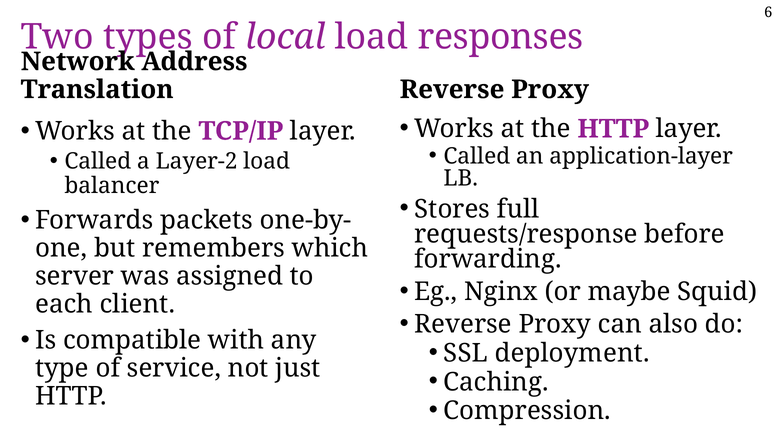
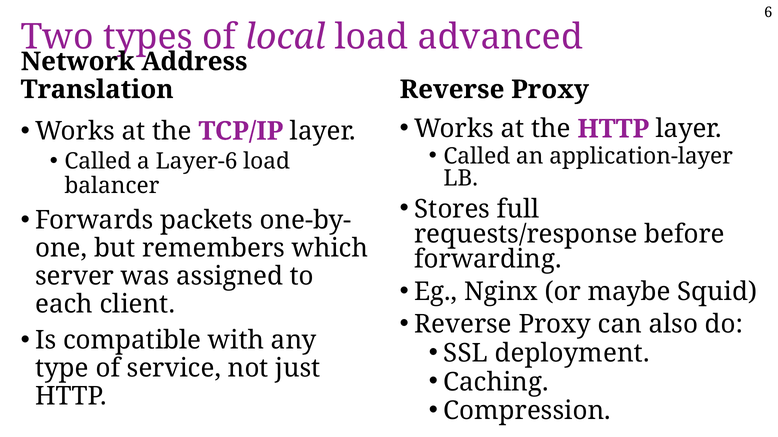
responses: responses -> advanced
Layer-2: Layer-2 -> Layer-6
